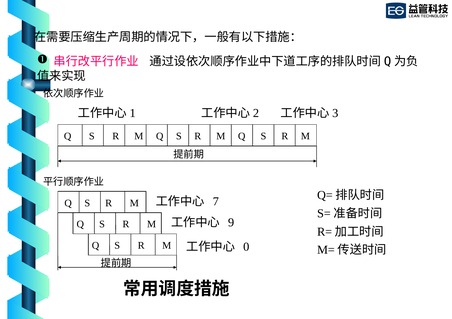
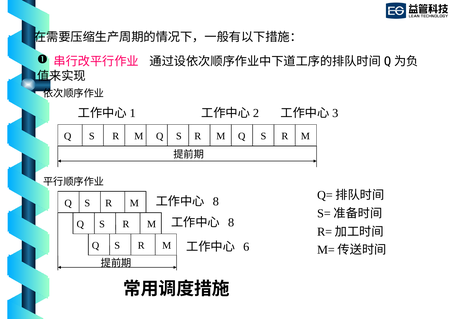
7 at (216, 202): 7 -> 8
9 at (231, 223): 9 -> 8
0: 0 -> 6
